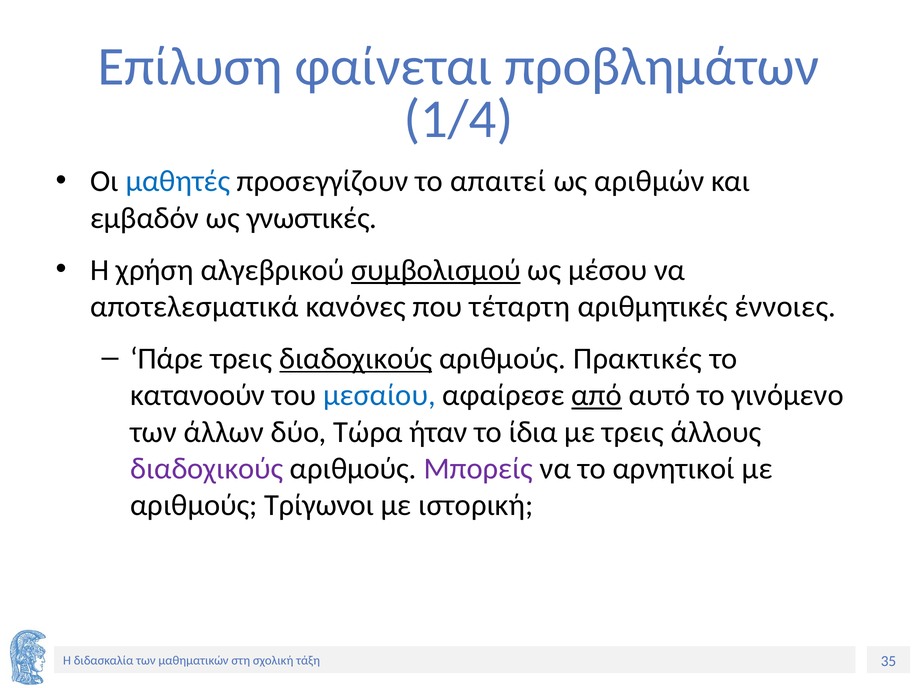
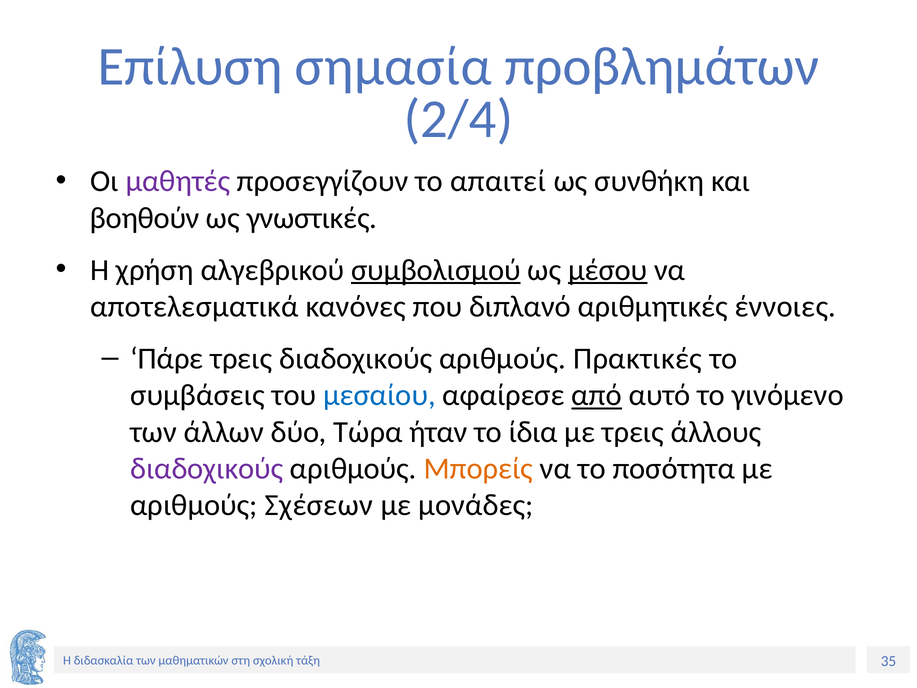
φαίνεται: φαίνεται -> σημασία
1/4: 1/4 -> 2/4
μαθητές colour: blue -> purple
αριθμών: αριθμών -> συνθήκη
εμβαδόν: εμβαδόν -> βοηθούν
μέσου underline: none -> present
τέταρτη: τέταρτη -> διπλανό
διαδοχικούς at (356, 358) underline: present -> none
κατανοούν: κατανοούν -> συμβάσεις
Μπορείς colour: purple -> orange
αρνητικοί: αρνητικοί -> ποσότητα
Tρίγωνοι: Tρίγωνοι -> Σχέσεων
ιστορική: ιστορική -> μονάδες
